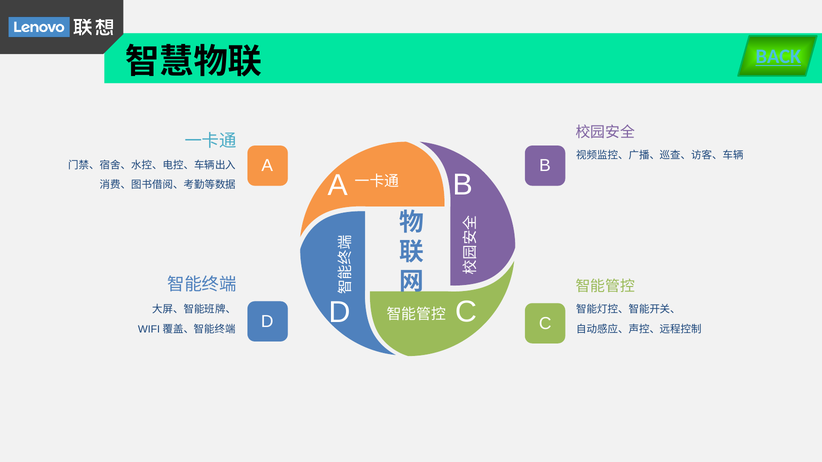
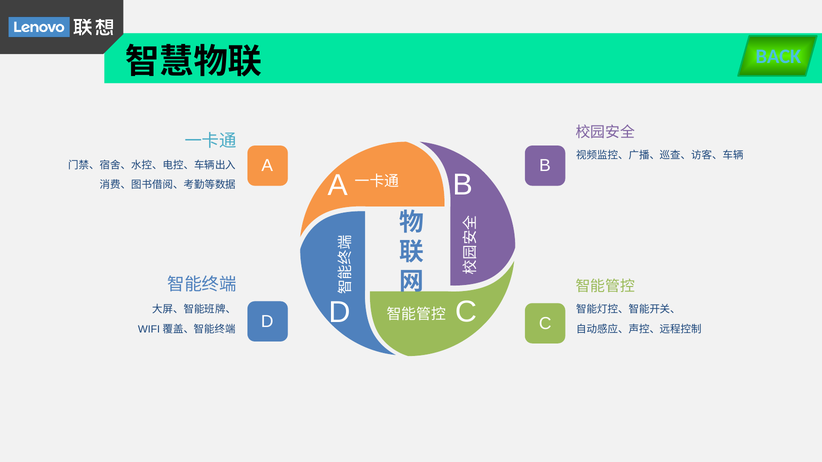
BACK underline: present -> none
